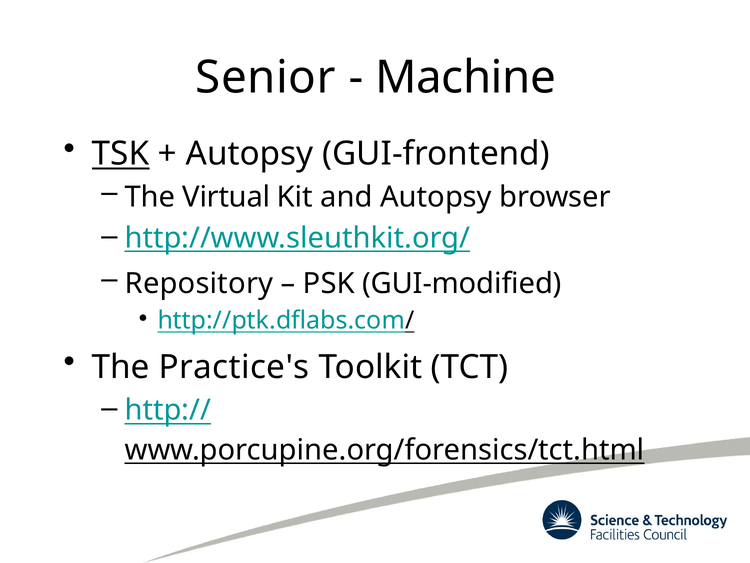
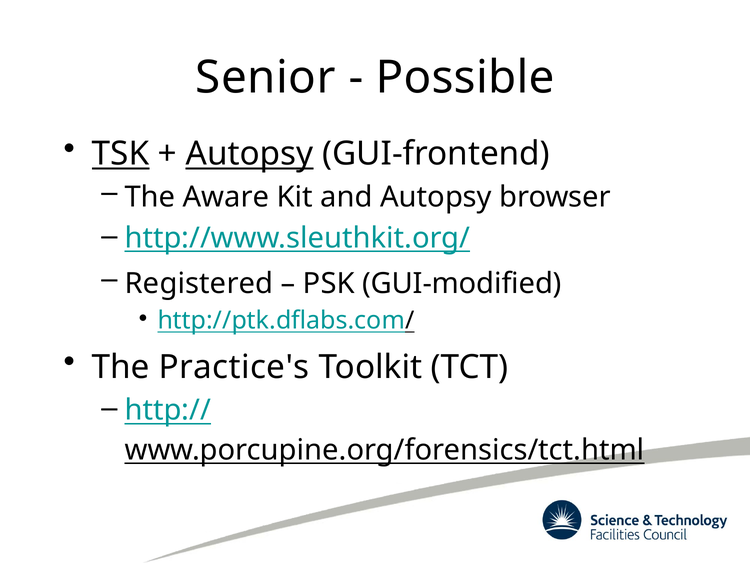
Machine: Machine -> Possible
Autopsy at (250, 154) underline: none -> present
Virtual: Virtual -> Aware
Repository: Repository -> Registered
